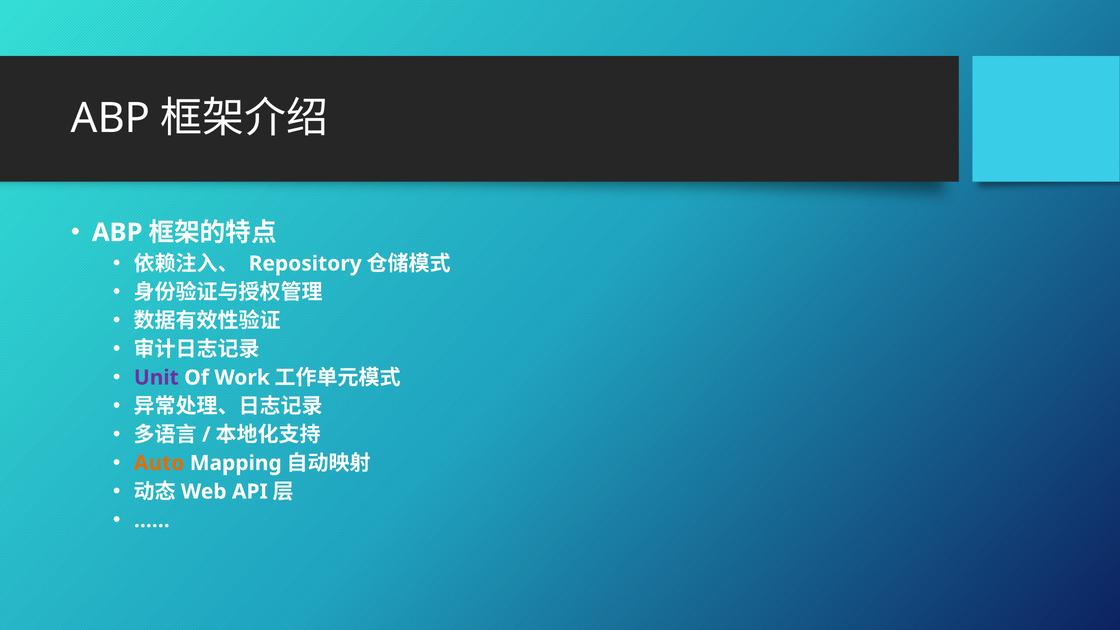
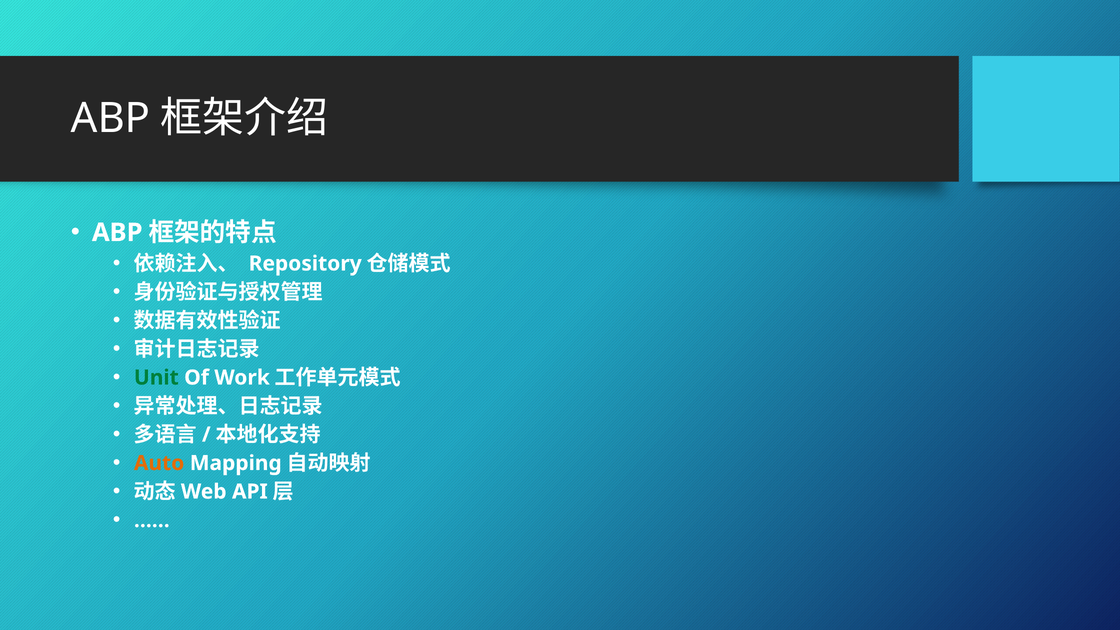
Unit colour: purple -> green
